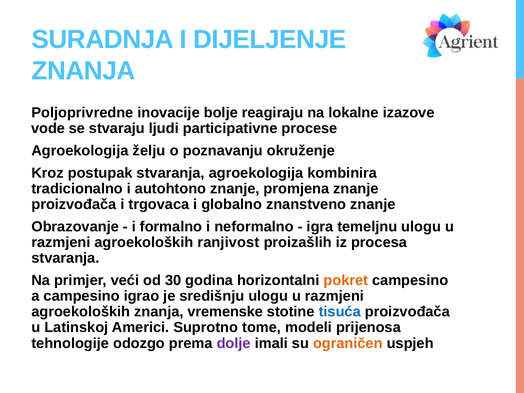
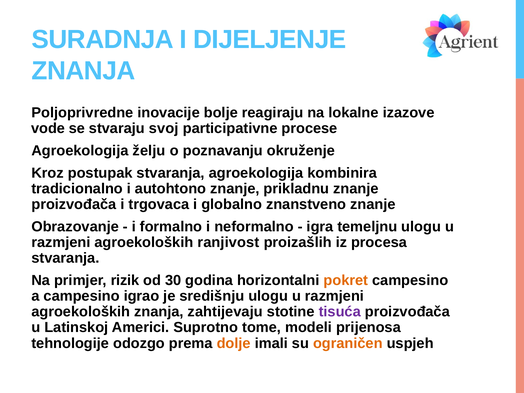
ljudi: ljudi -> svoj
promjena: promjena -> prikladnu
veći: veći -> rizik
vremenske: vremenske -> zahtijevaju
tisuća colour: blue -> purple
dolje colour: purple -> orange
